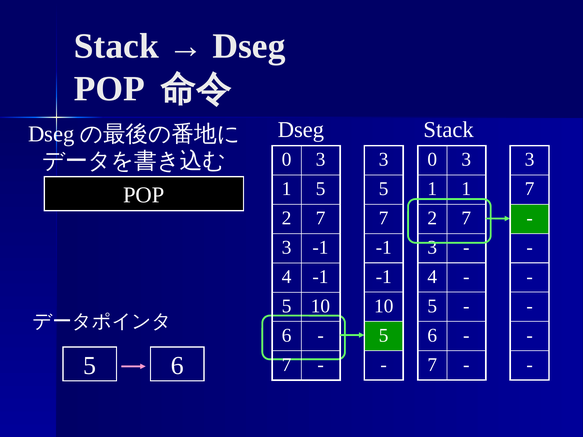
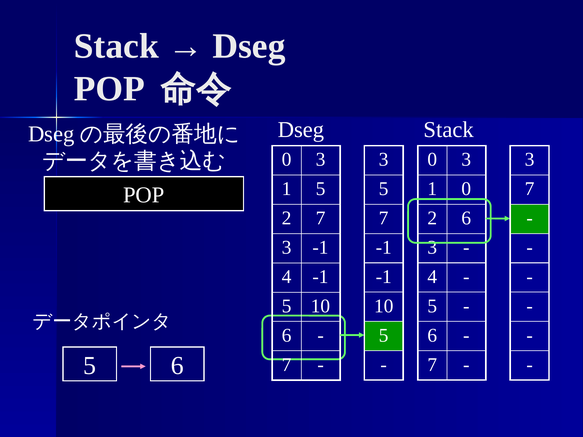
1 1: 1 -> 0
7 at (466, 218): 7 -> 6
